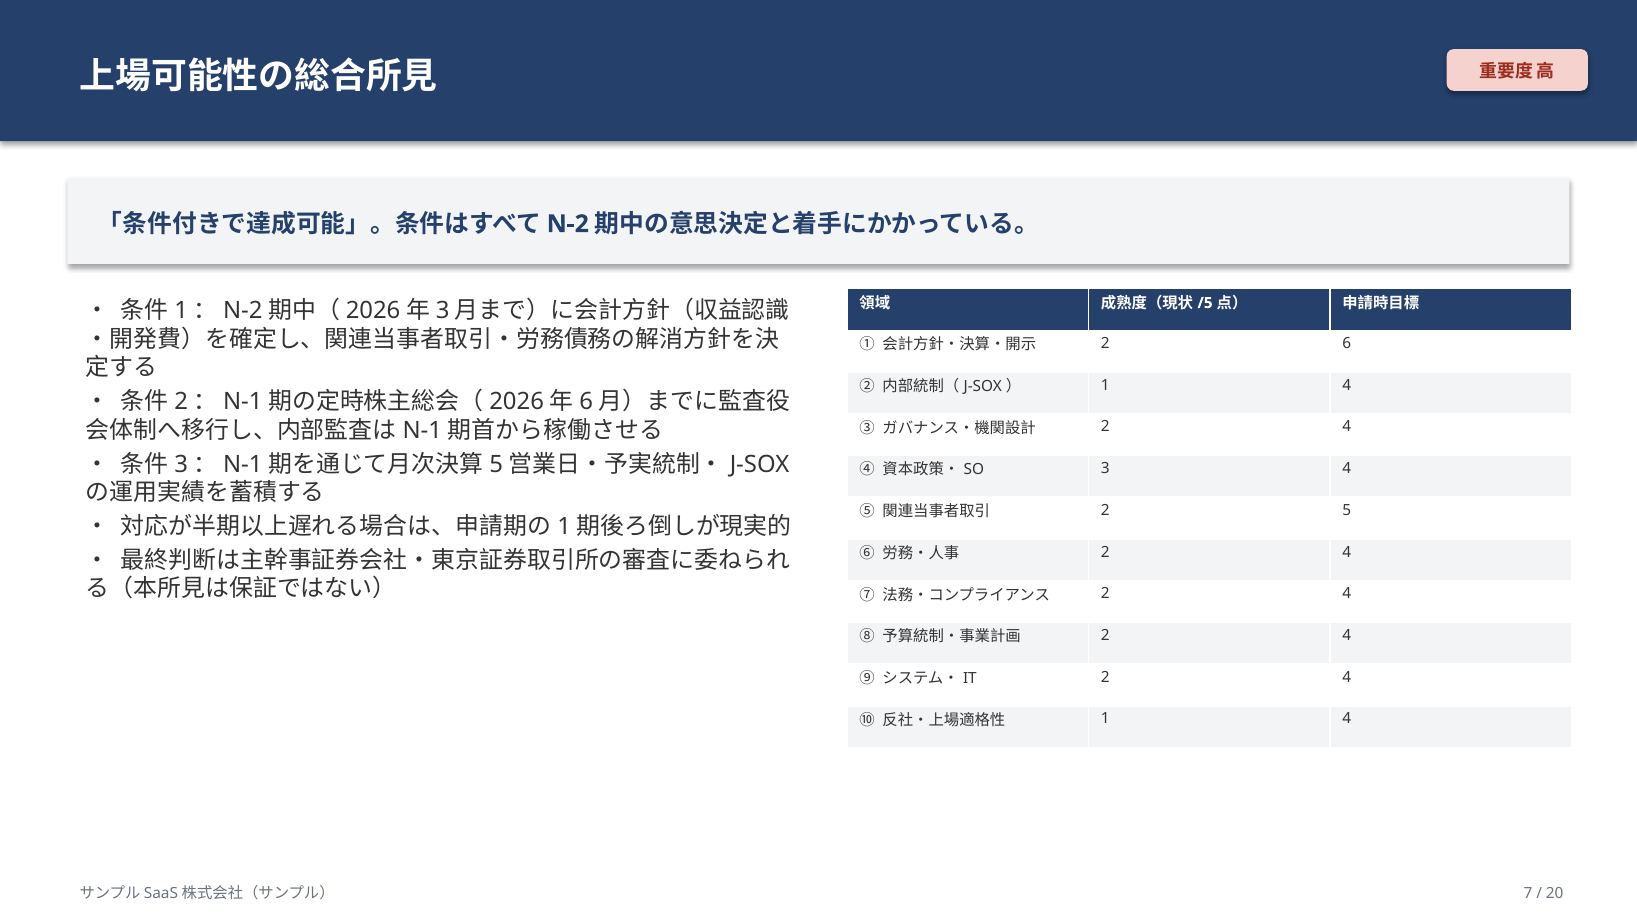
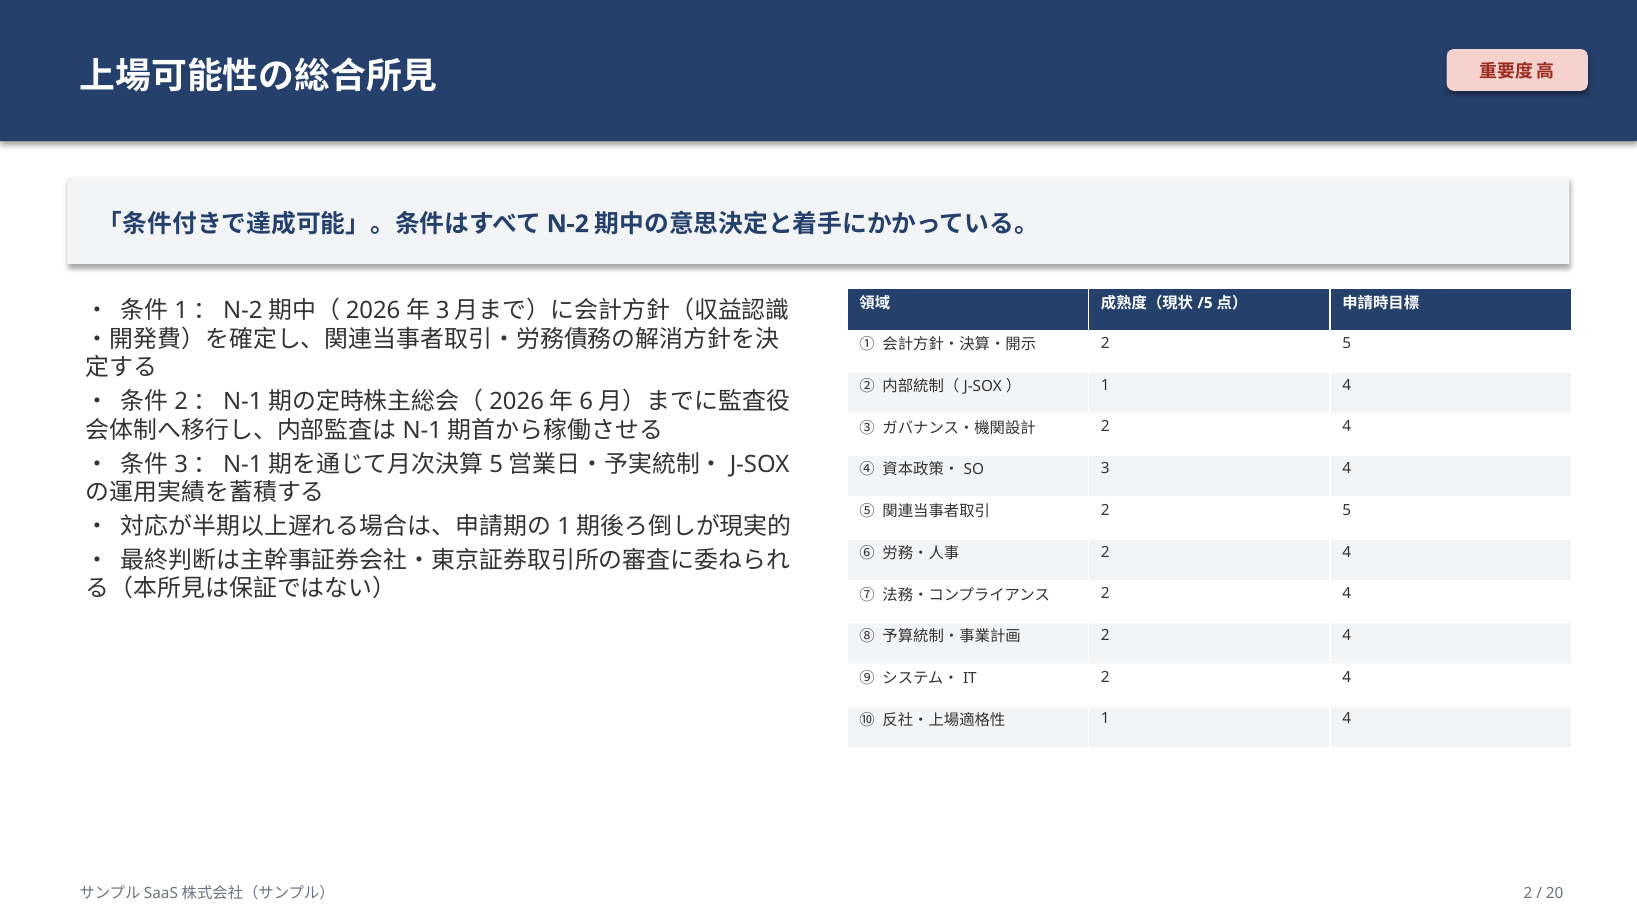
6 at (1347, 343): 6 -> 5
7 at (1528, 893): 7 -> 2
